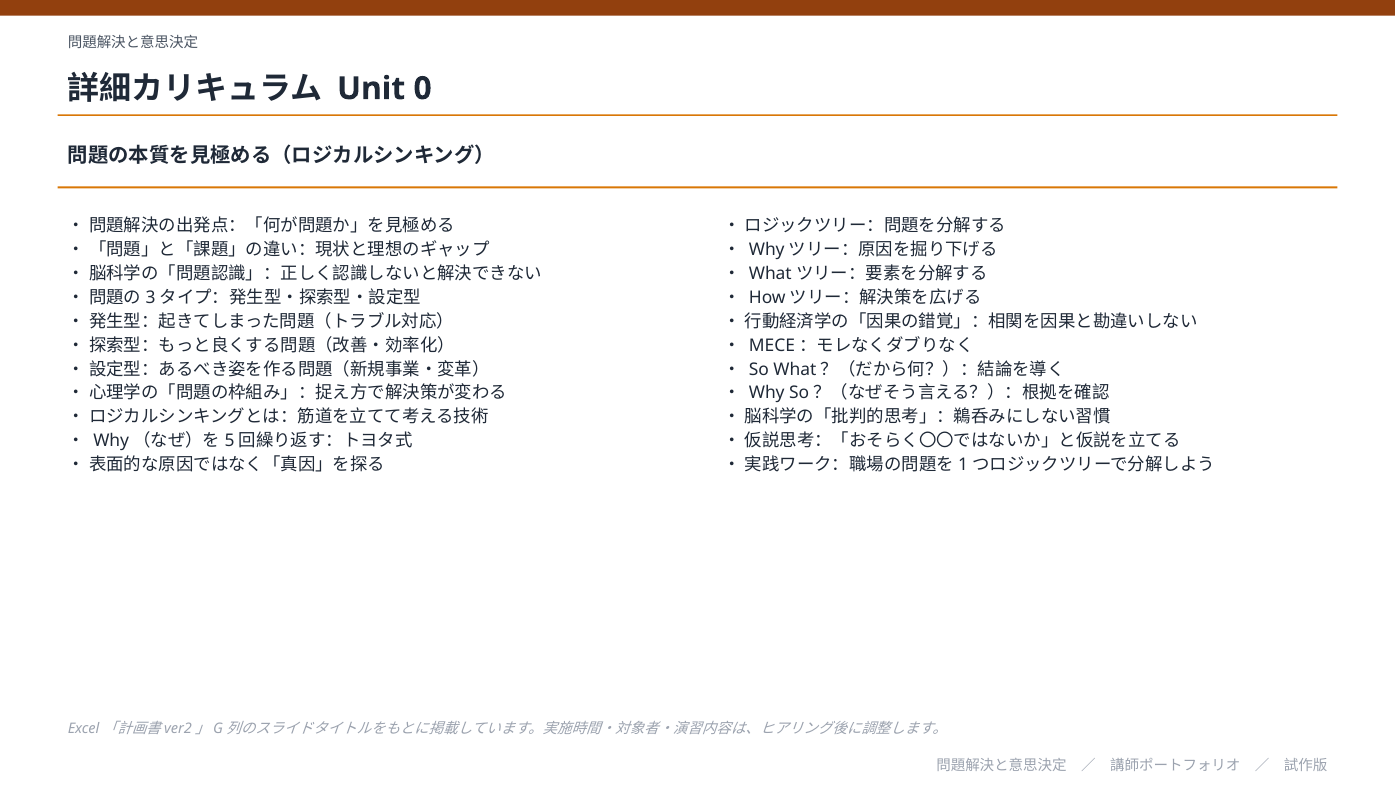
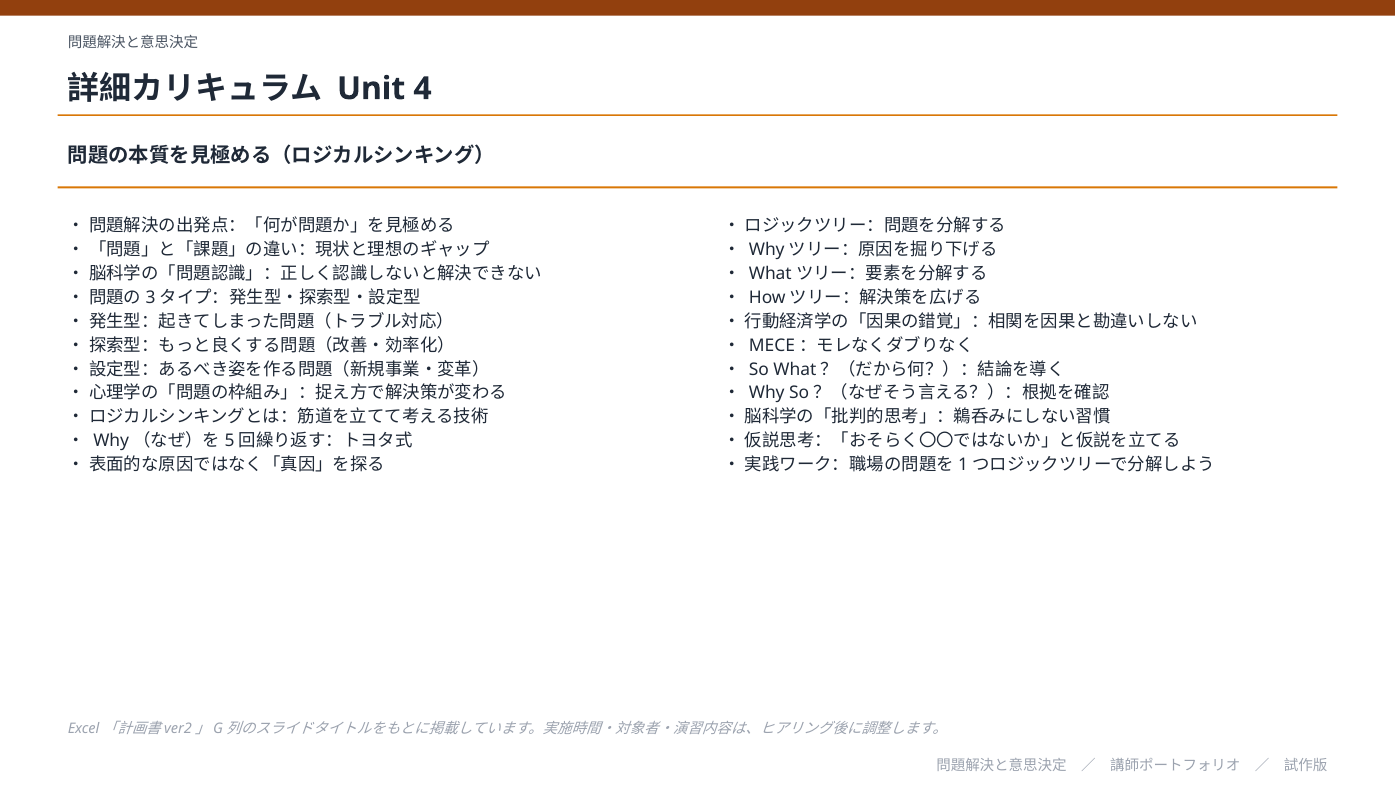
0: 0 -> 4
